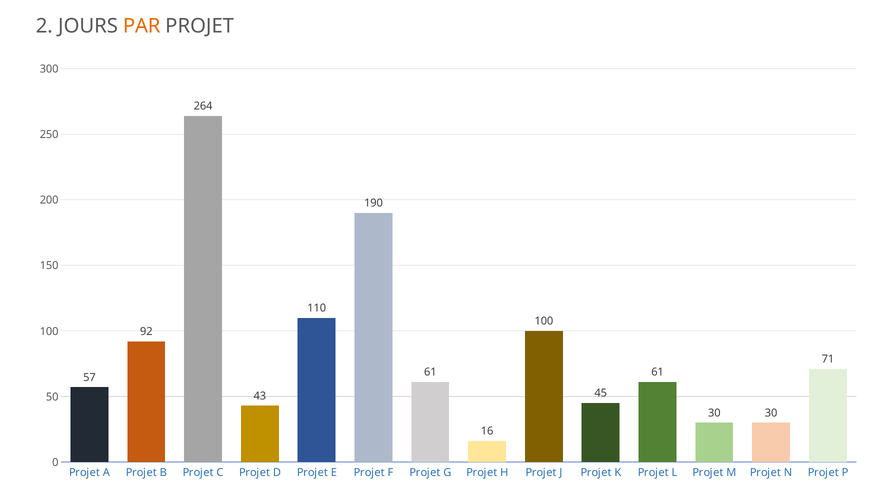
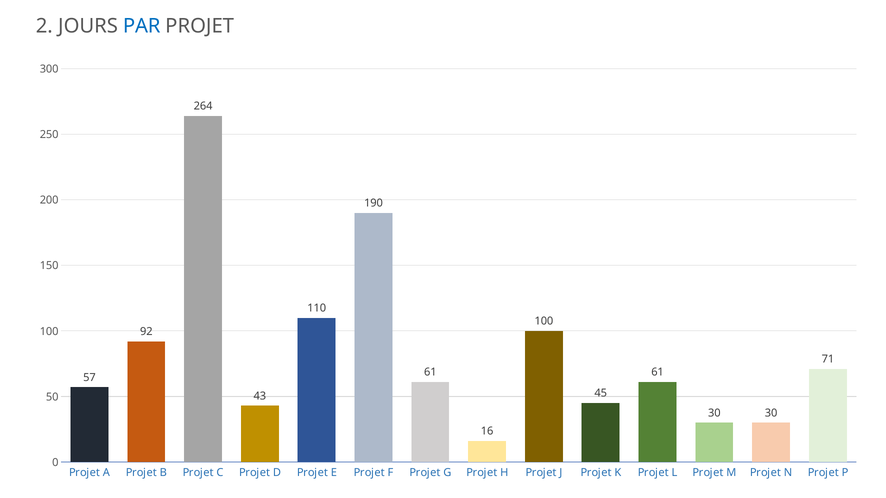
PAR colour: orange -> blue
